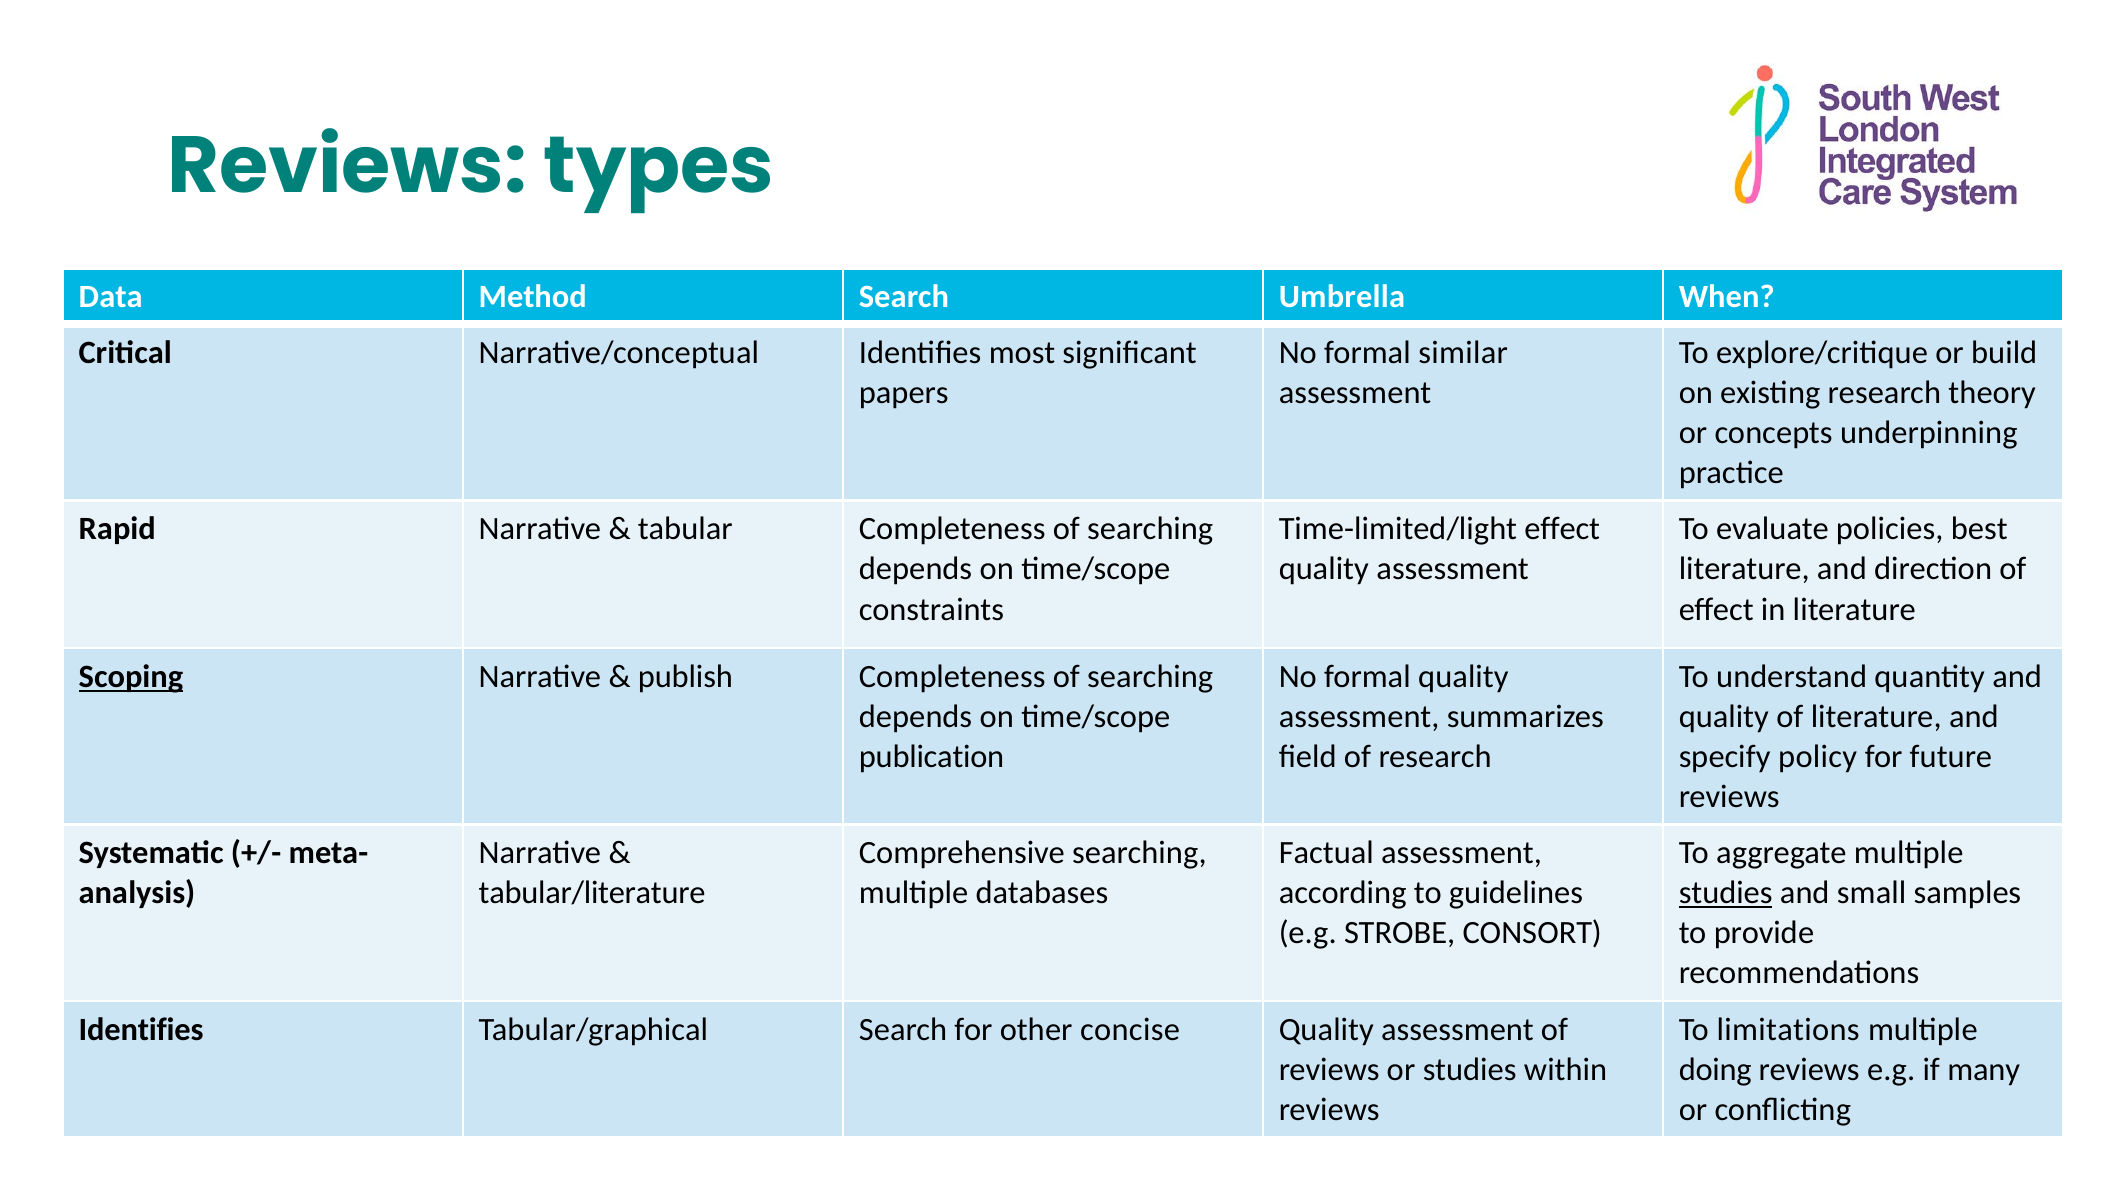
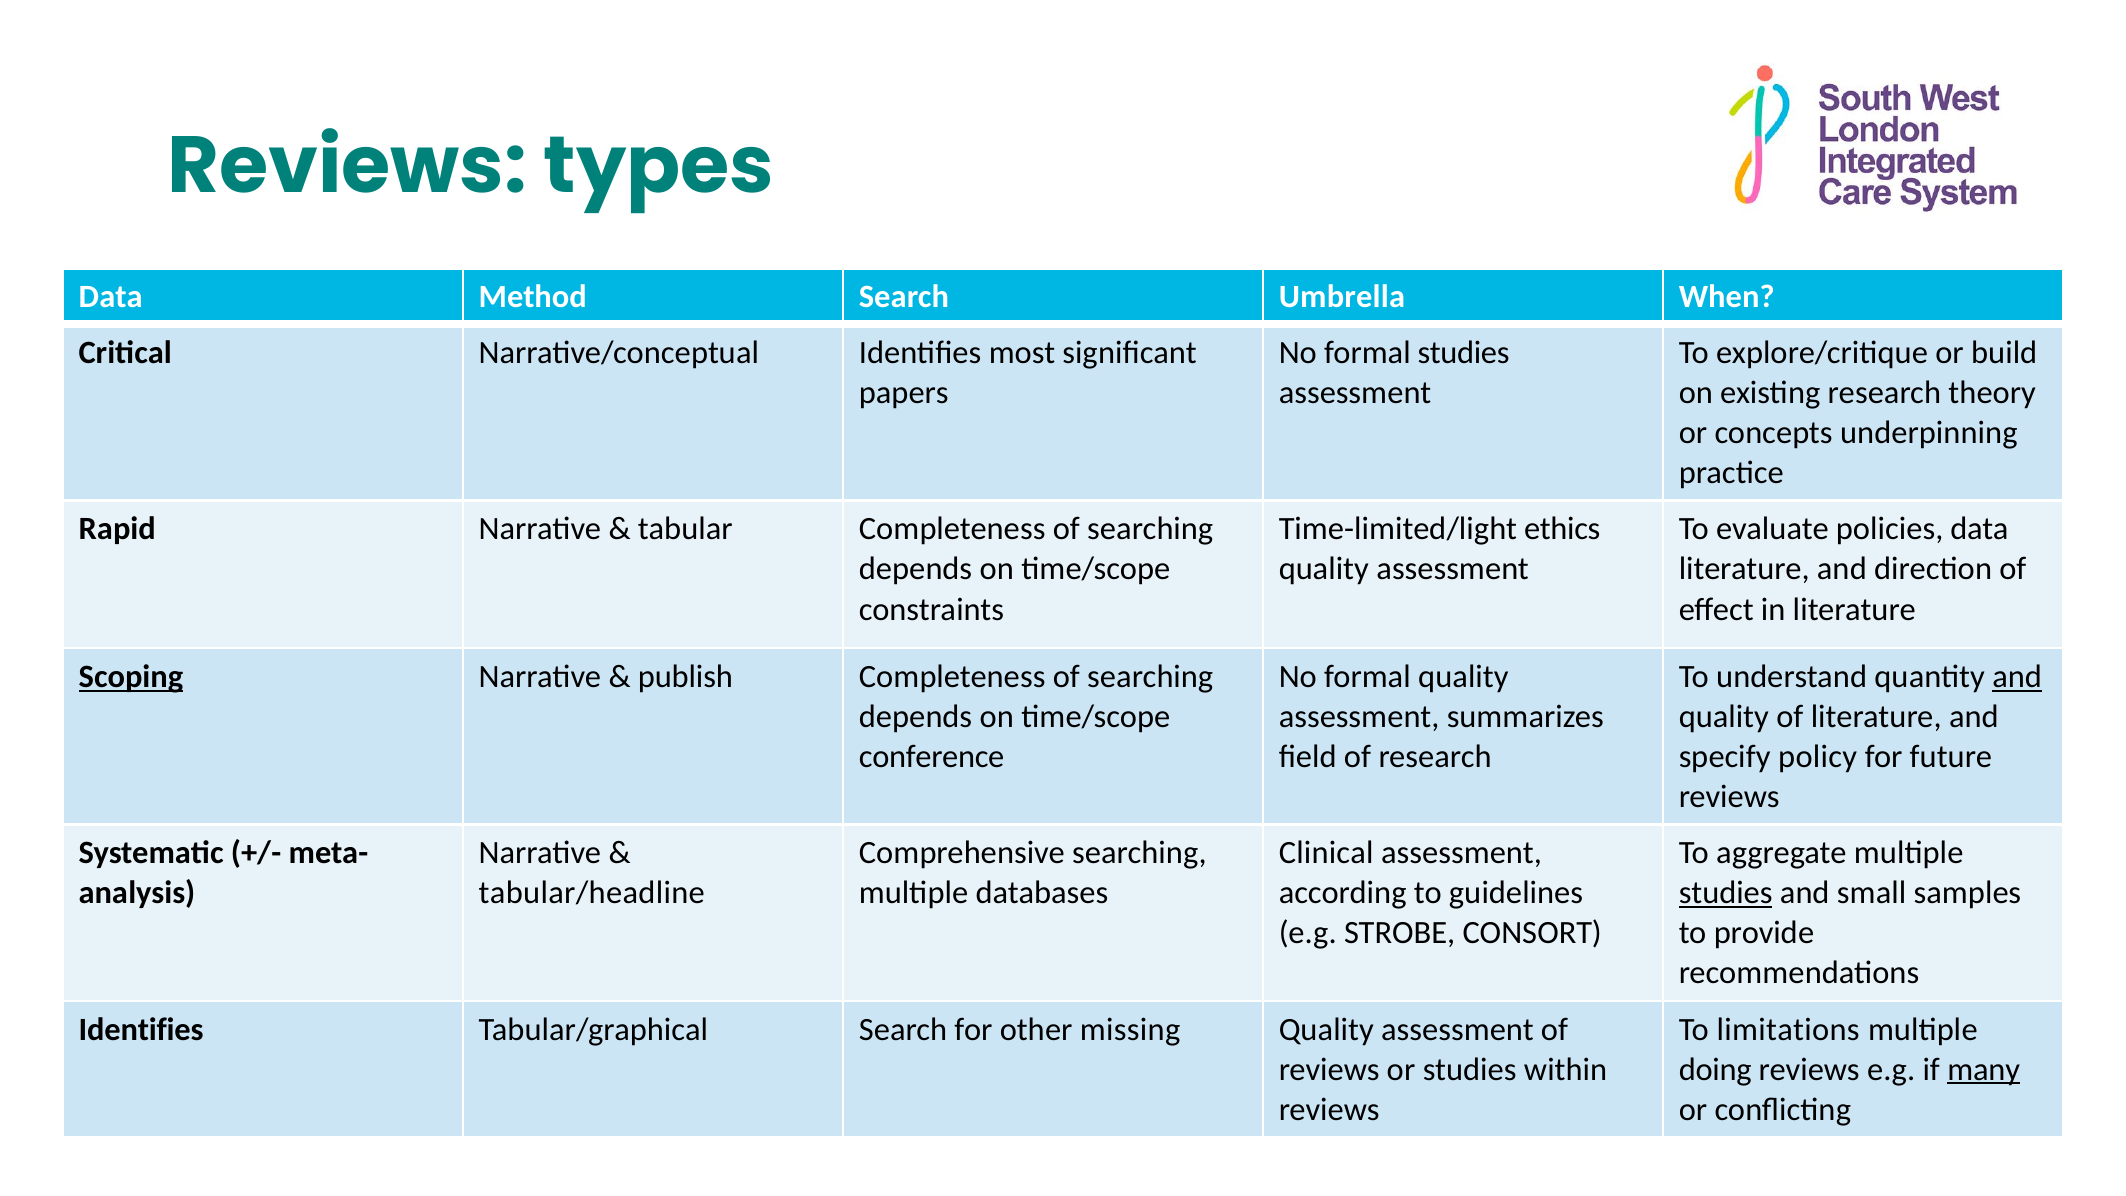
formal similar: similar -> studies
Time-limited/light effect: effect -> ethics
policies best: best -> data
and at (2017, 677) underline: none -> present
publication: publication -> conference
Factual: Factual -> Clinical
tabular/literature: tabular/literature -> tabular/headline
concise: concise -> missing
many underline: none -> present
